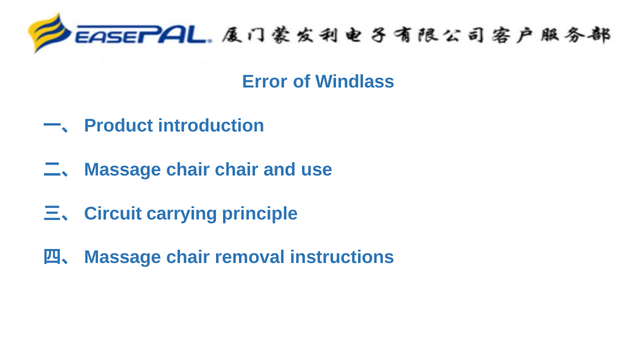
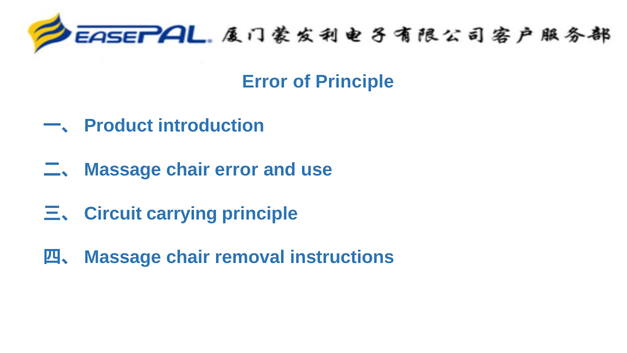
of Windlass: Windlass -> Principle
chair chair: chair -> error
